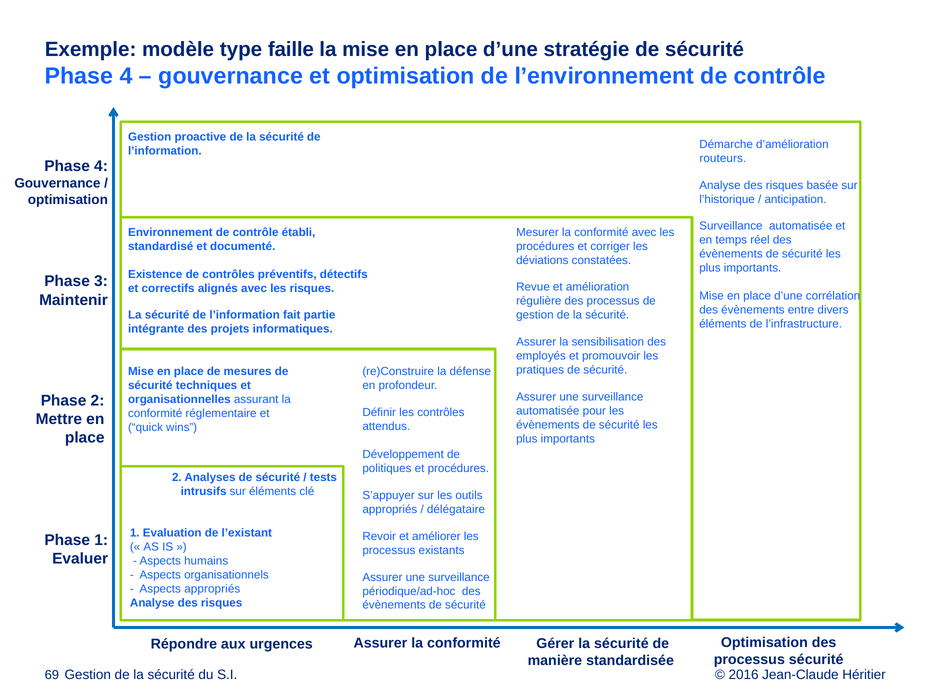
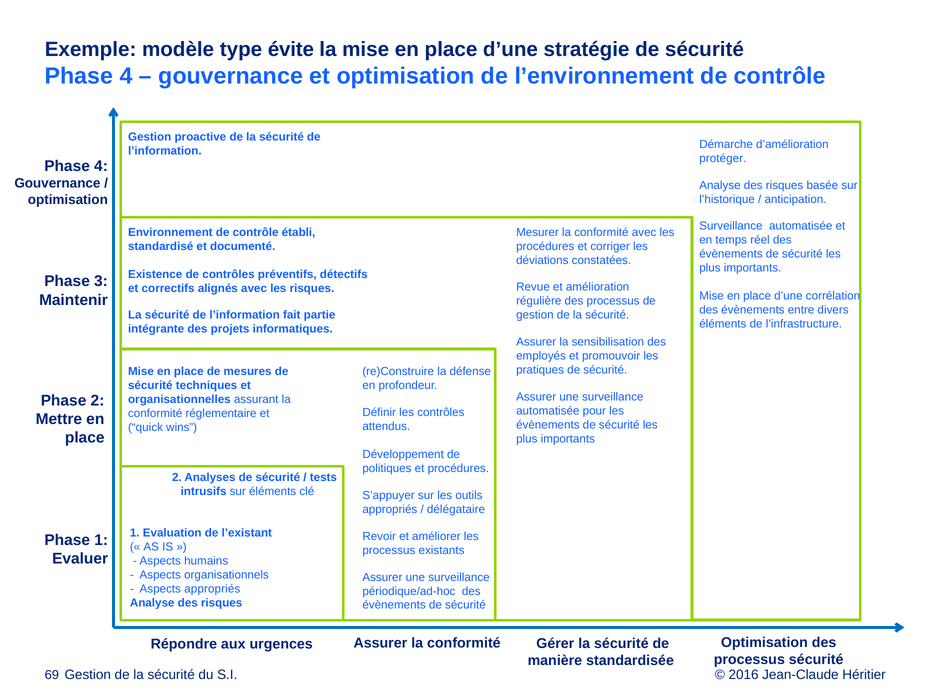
faille: faille -> évite
routeurs: routeurs -> protéger
